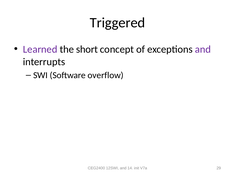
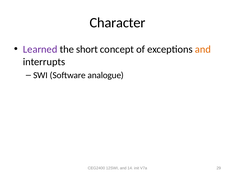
Triggered: Triggered -> Character
and at (203, 49) colour: purple -> orange
overflow: overflow -> analogue
